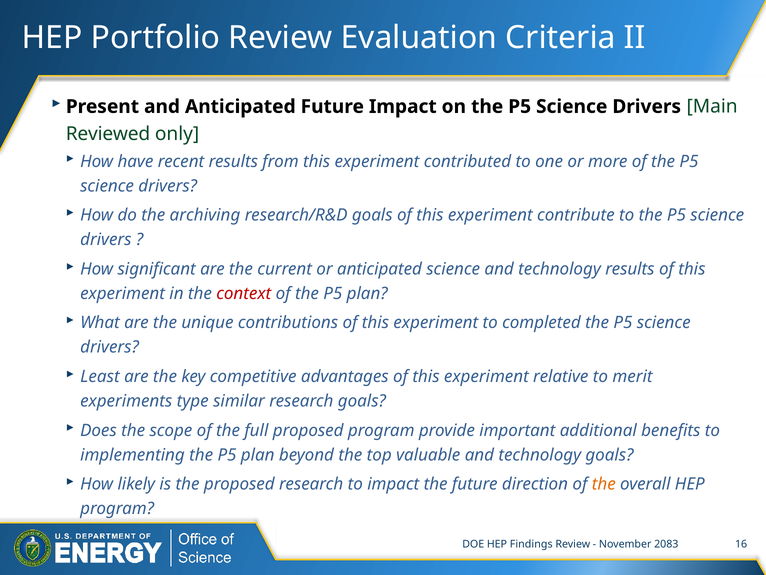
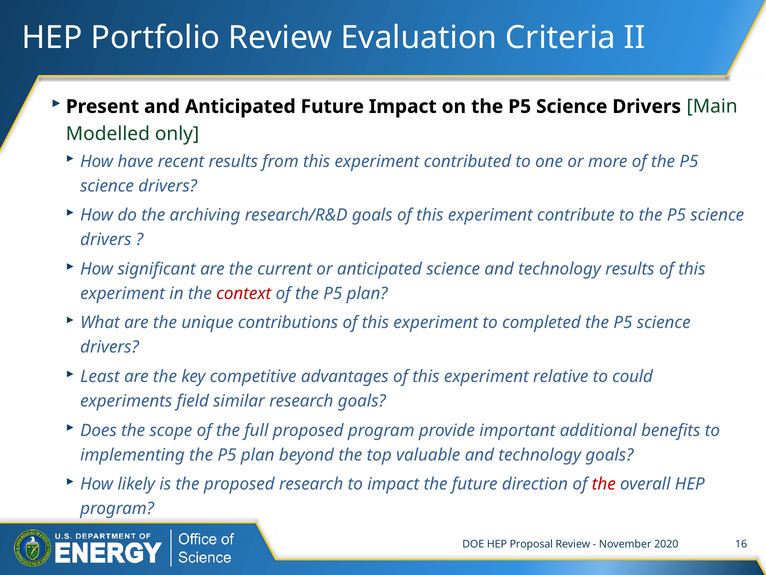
Reviewed: Reviewed -> Modelled
merit: merit -> could
type: type -> field
the at (604, 484) colour: orange -> red
Findings: Findings -> Proposal
2083: 2083 -> 2020
